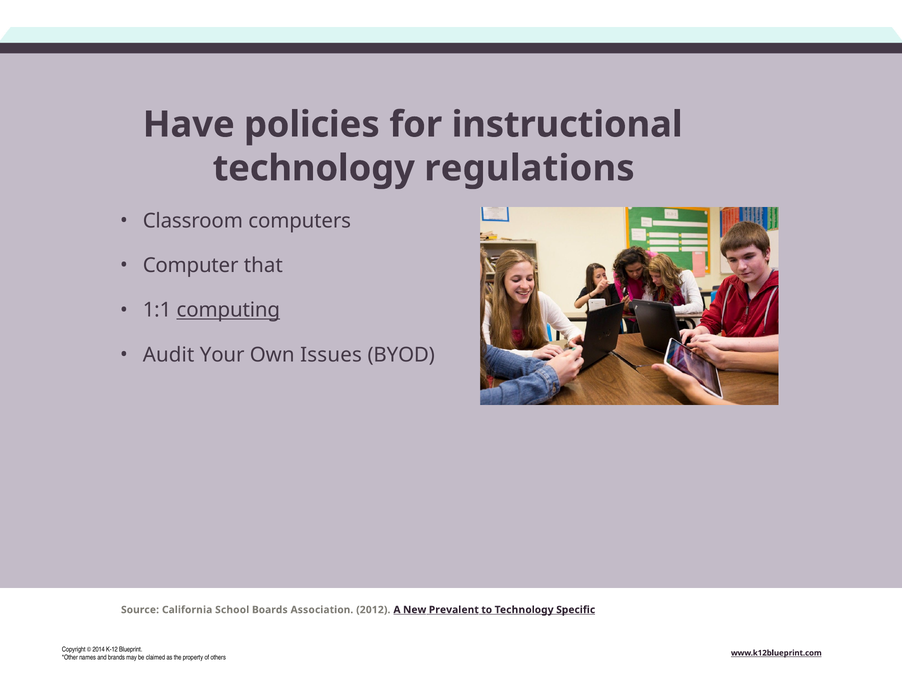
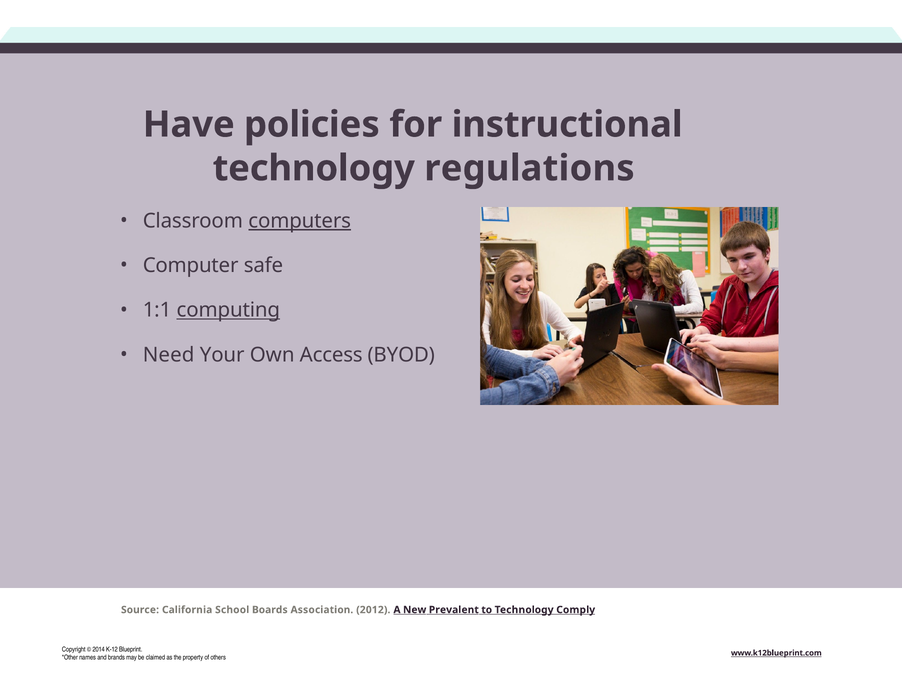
computers underline: none -> present
that: that -> safe
Audit: Audit -> Need
Issues: Issues -> Access
Specific: Specific -> Comply
